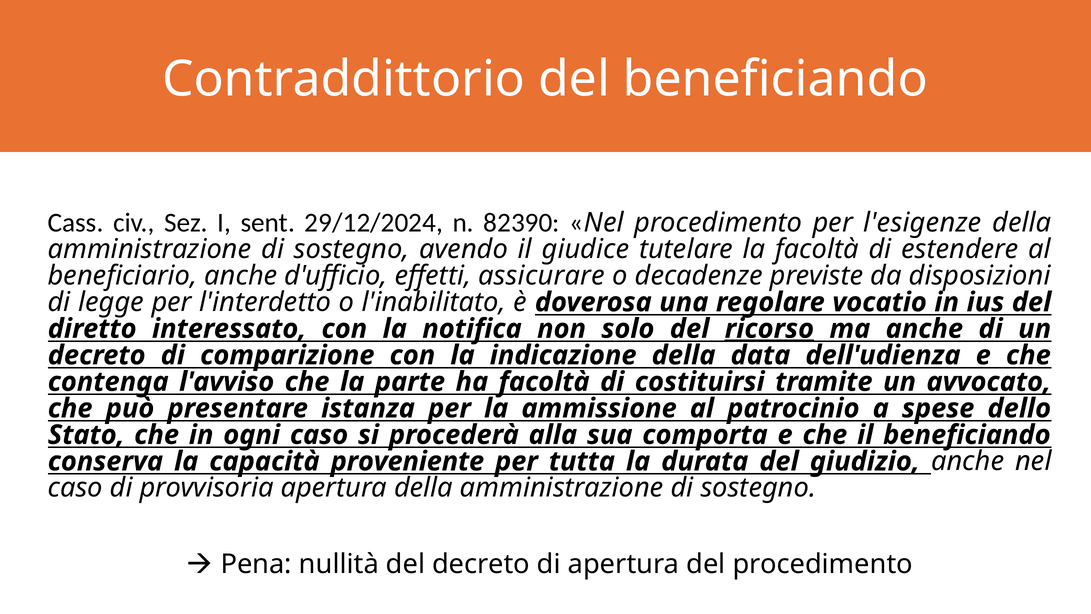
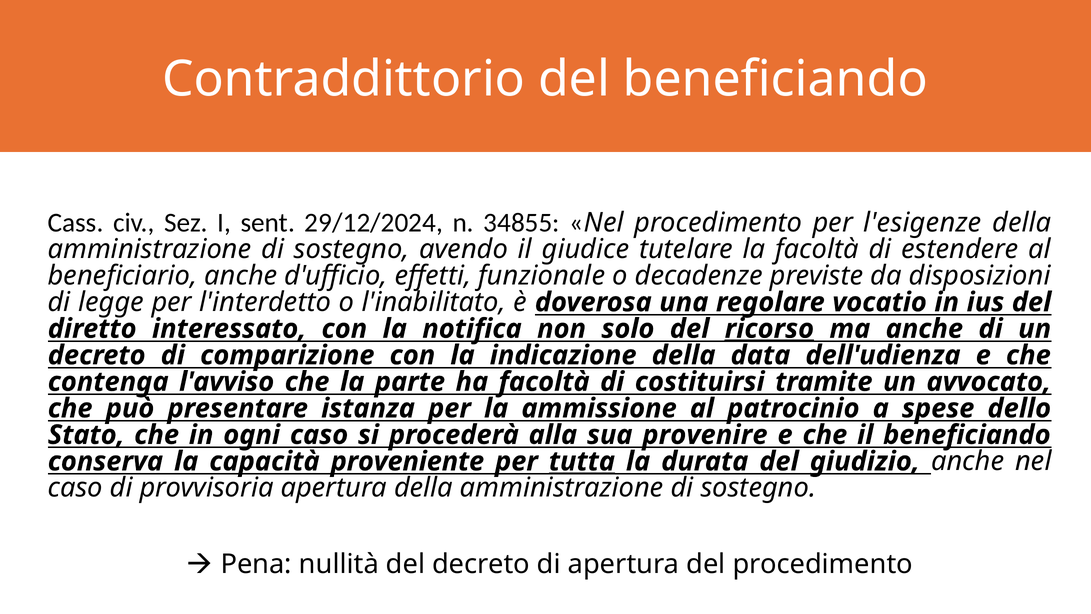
82390: 82390 -> 34855
assicurare: assicurare -> funzionale
comporta: comporta -> provenire
tutta underline: none -> present
